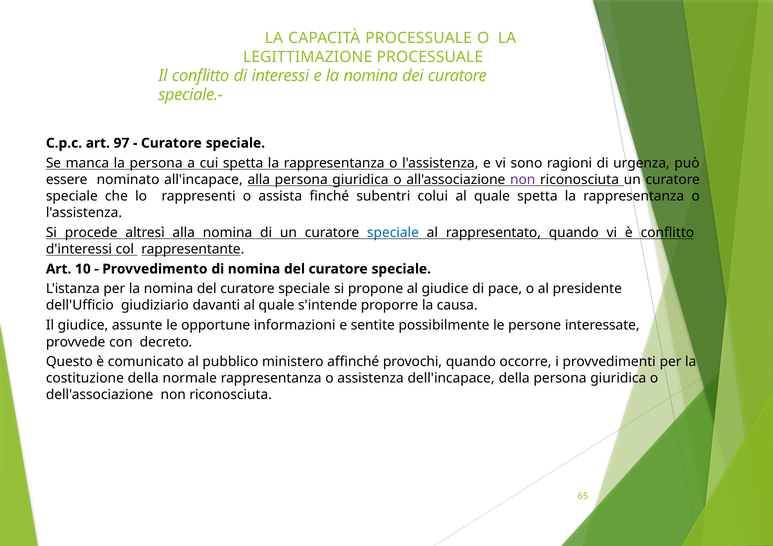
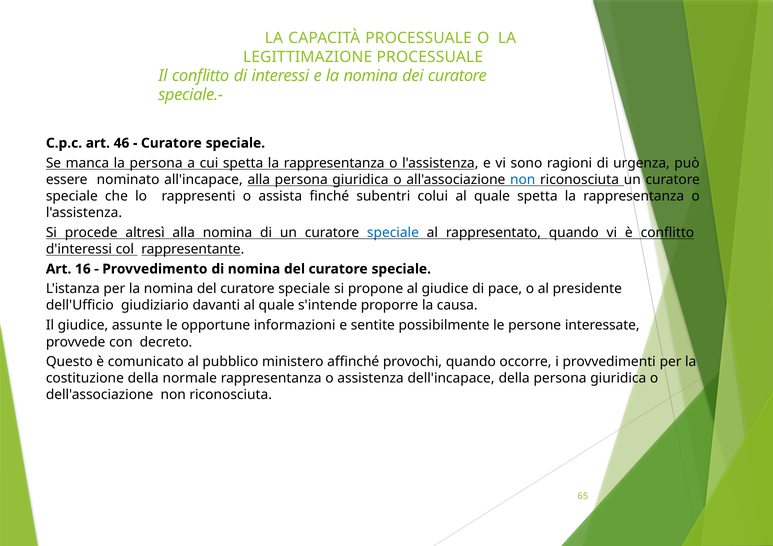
97: 97 -> 46
non at (523, 180) colour: purple -> blue
10: 10 -> 16
